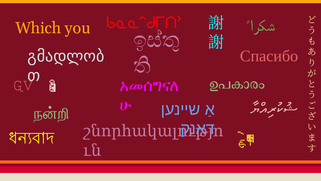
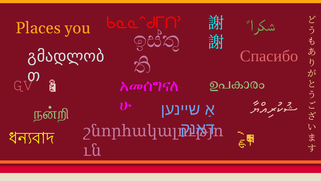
Which: Which -> Places
